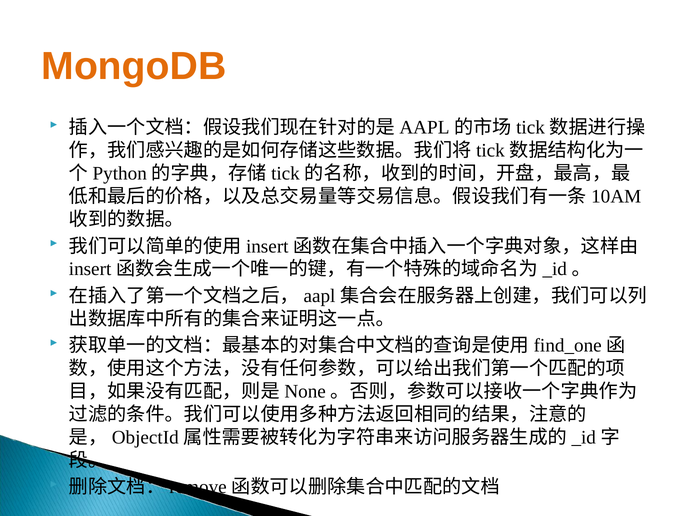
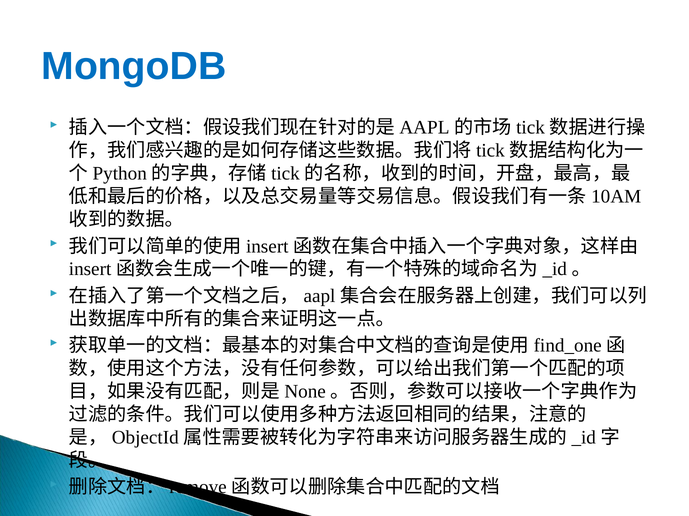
MongoDB colour: orange -> blue
